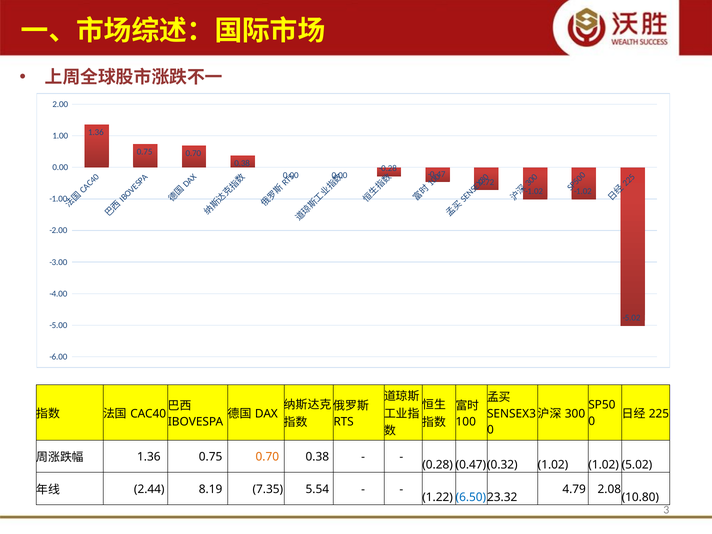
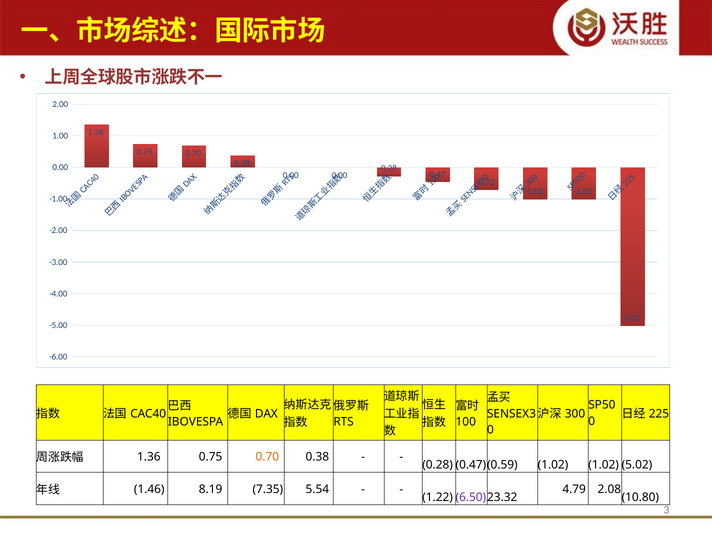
0.32: 0.32 -> 0.59
2.44: 2.44 -> 1.46
6.50 colour: blue -> purple
